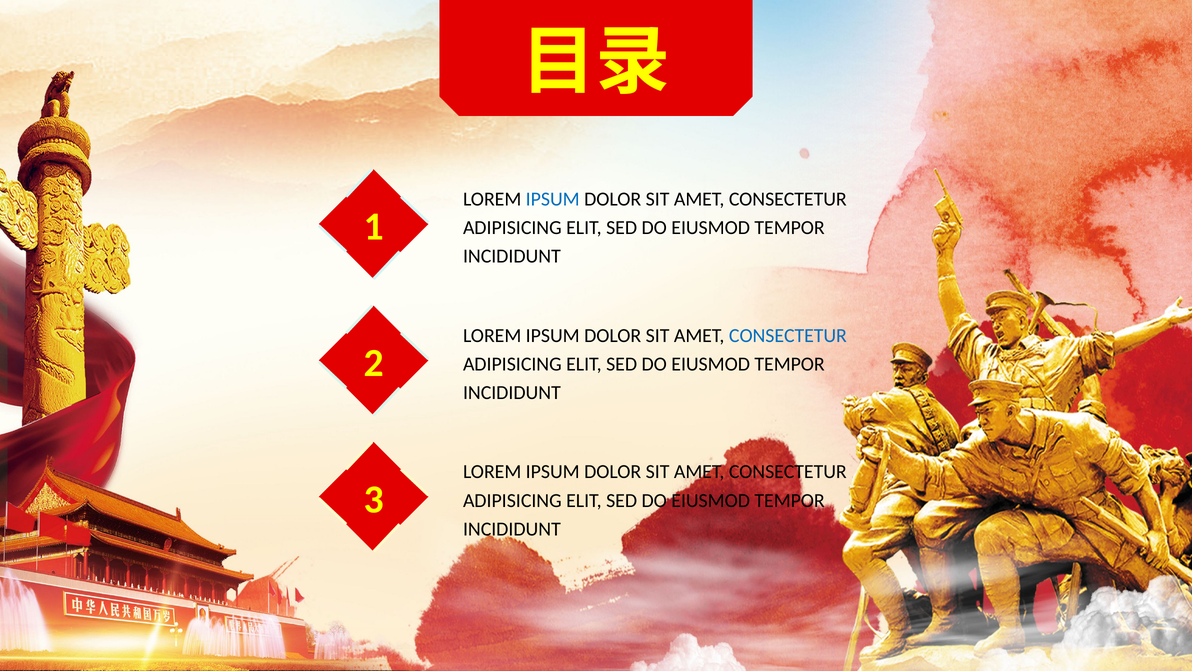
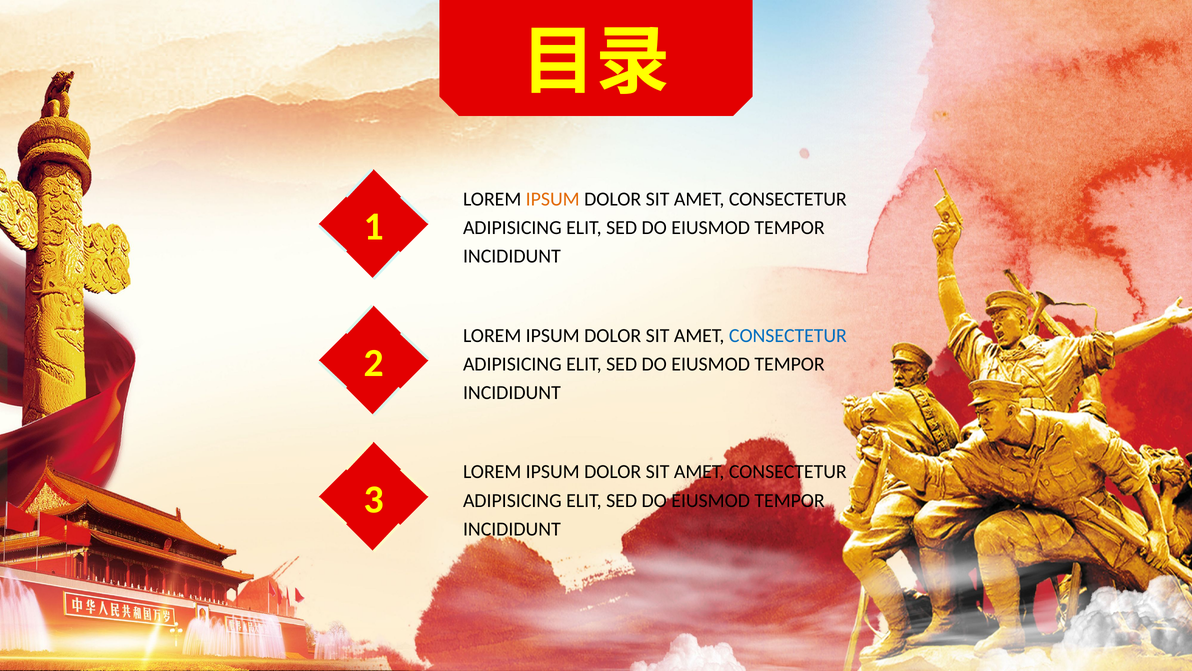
IPSUM at (553, 199) colour: blue -> orange
